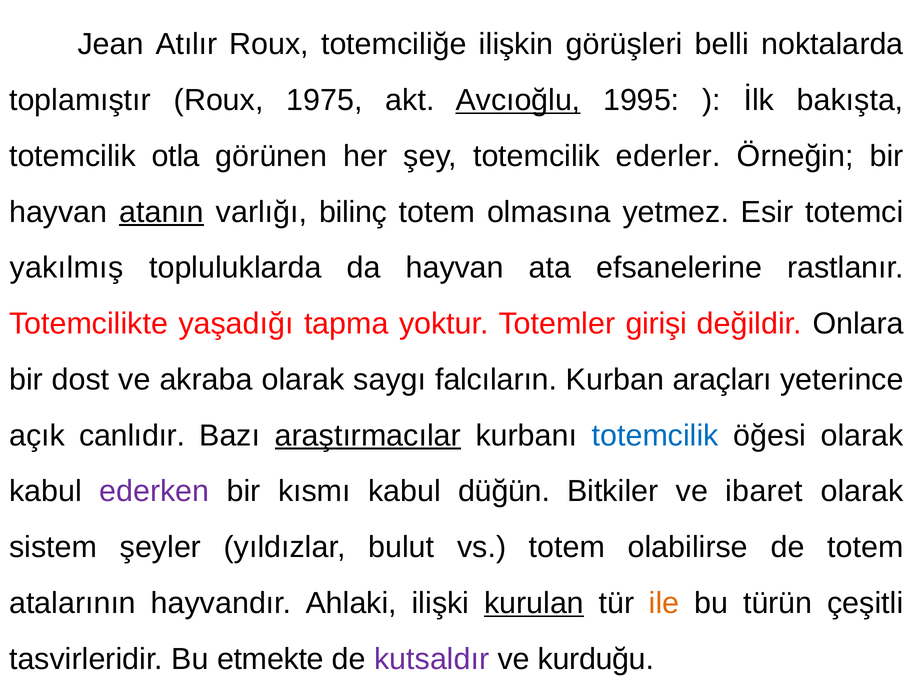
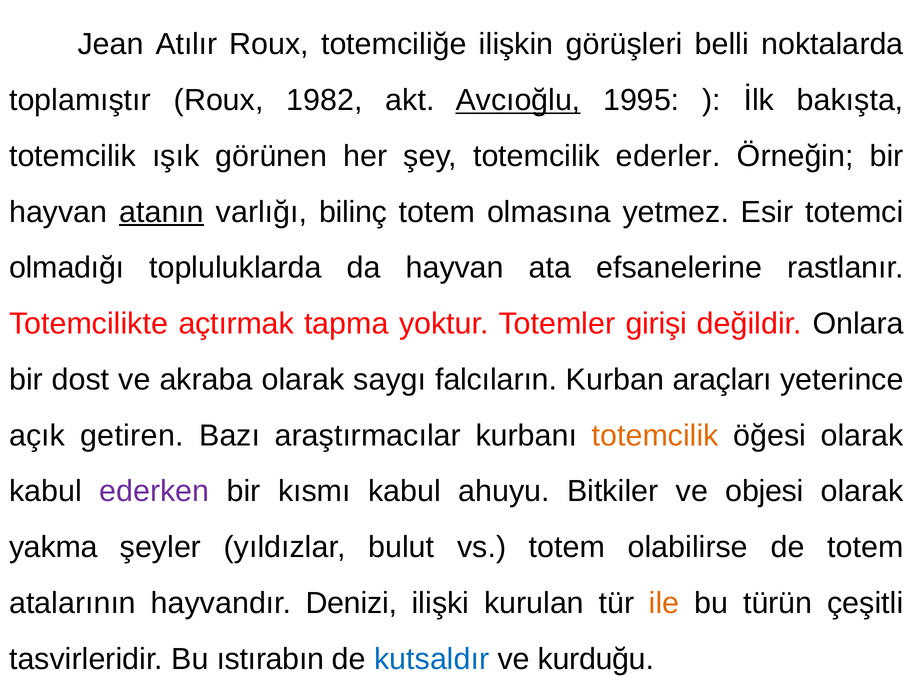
1975: 1975 -> 1982
otla: otla -> ışık
yakılmış: yakılmış -> olmadığı
yaşadığı: yaşadığı -> açtırmak
canlıdır: canlıdır -> getiren
araştırmacılar underline: present -> none
totemcilik at (655, 435) colour: blue -> orange
düğün: düğün -> ahuyu
ibaret: ibaret -> objesi
sistem: sistem -> yakma
Ahlaki: Ahlaki -> Denizi
kurulan underline: present -> none
etmekte: etmekte -> ıstırabın
kutsaldır colour: purple -> blue
